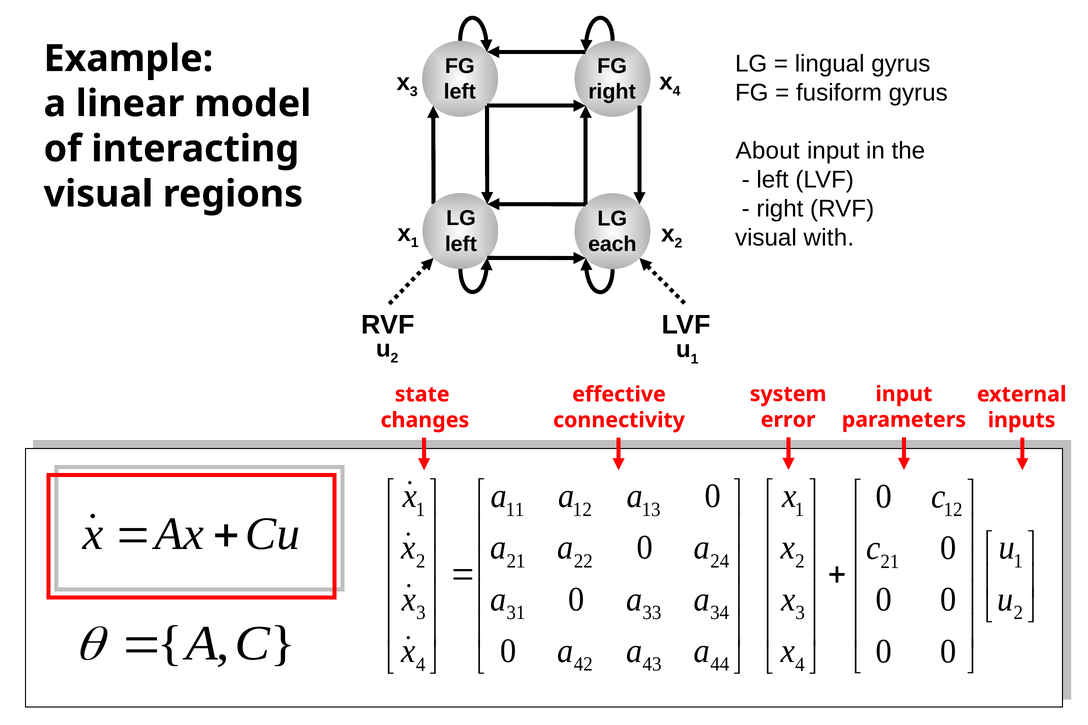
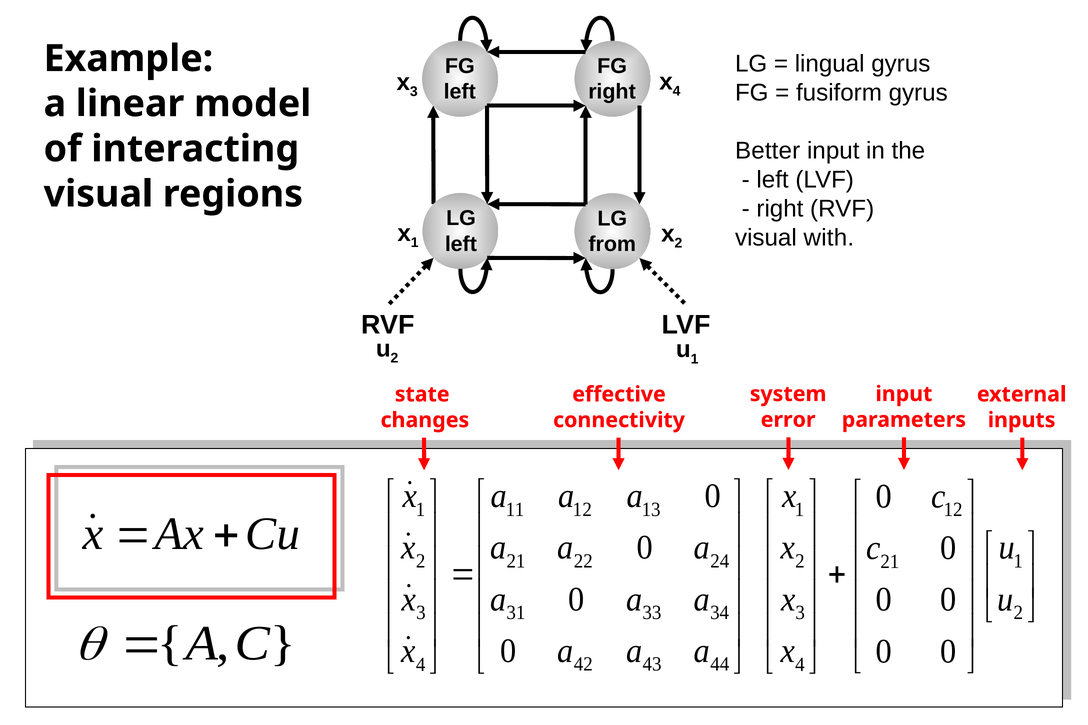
About: About -> Better
each: each -> from
